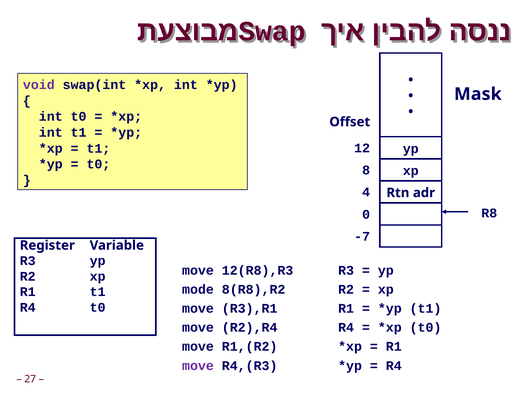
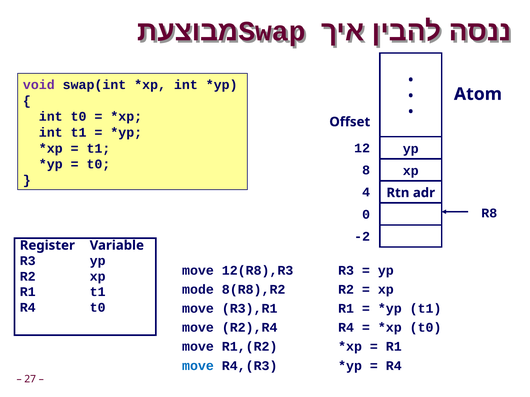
Mask: Mask -> Atom
-7: -7 -> -2
move at (198, 366) colour: purple -> blue
